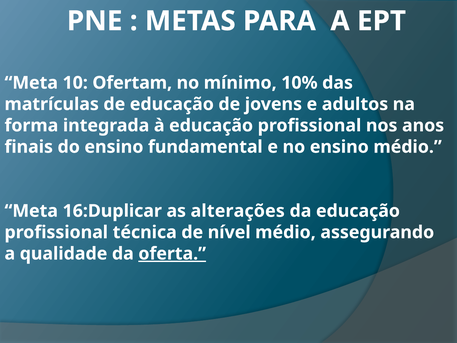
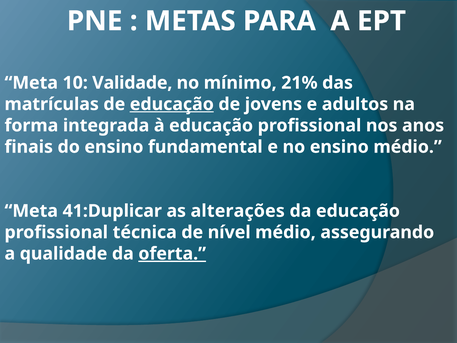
Ofertam: Ofertam -> Validade
10%: 10% -> 21%
educação at (172, 104) underline: none -> present
16:Duplicar: 16:Duplicar -> 41:Duplicar
